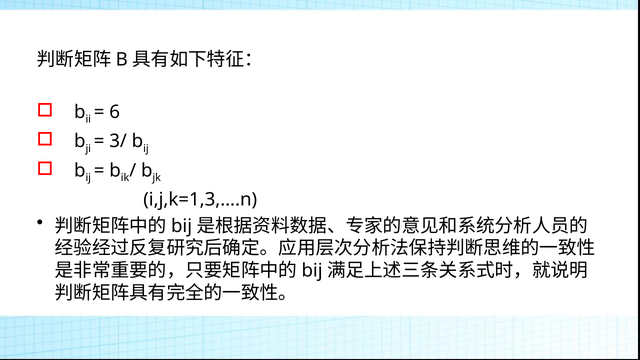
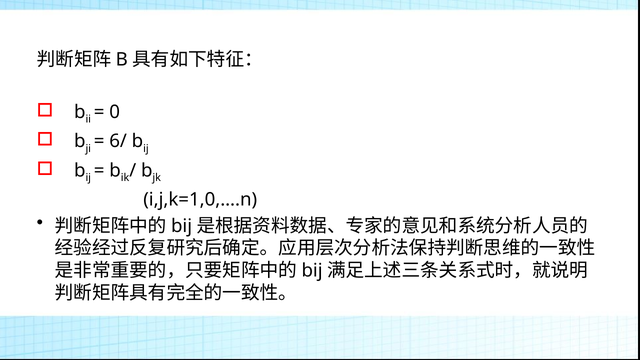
6: 6 -> 0
3/: 3/ -> 6/
i,j,k=1,3,….n: i,j,k=1,3,….n -> i,j,k=1,0,….n
